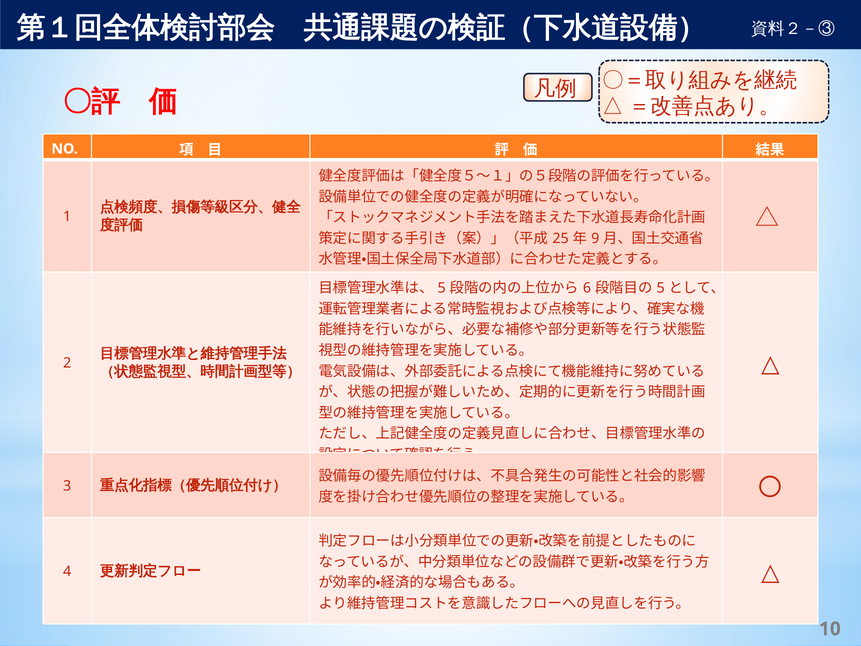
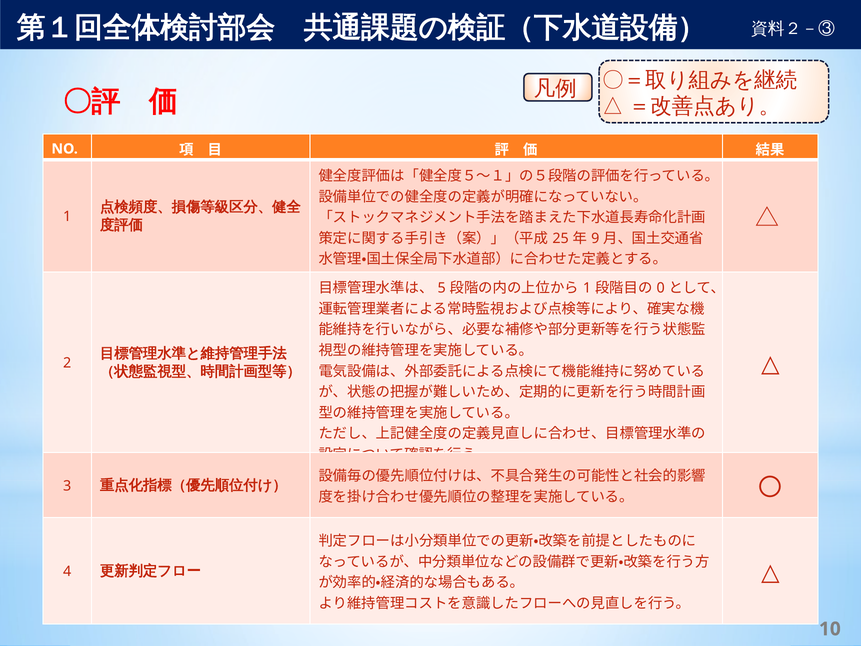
6 at (587, 288): 6 -> 1
5 at (661, 288): 5 -> 0
